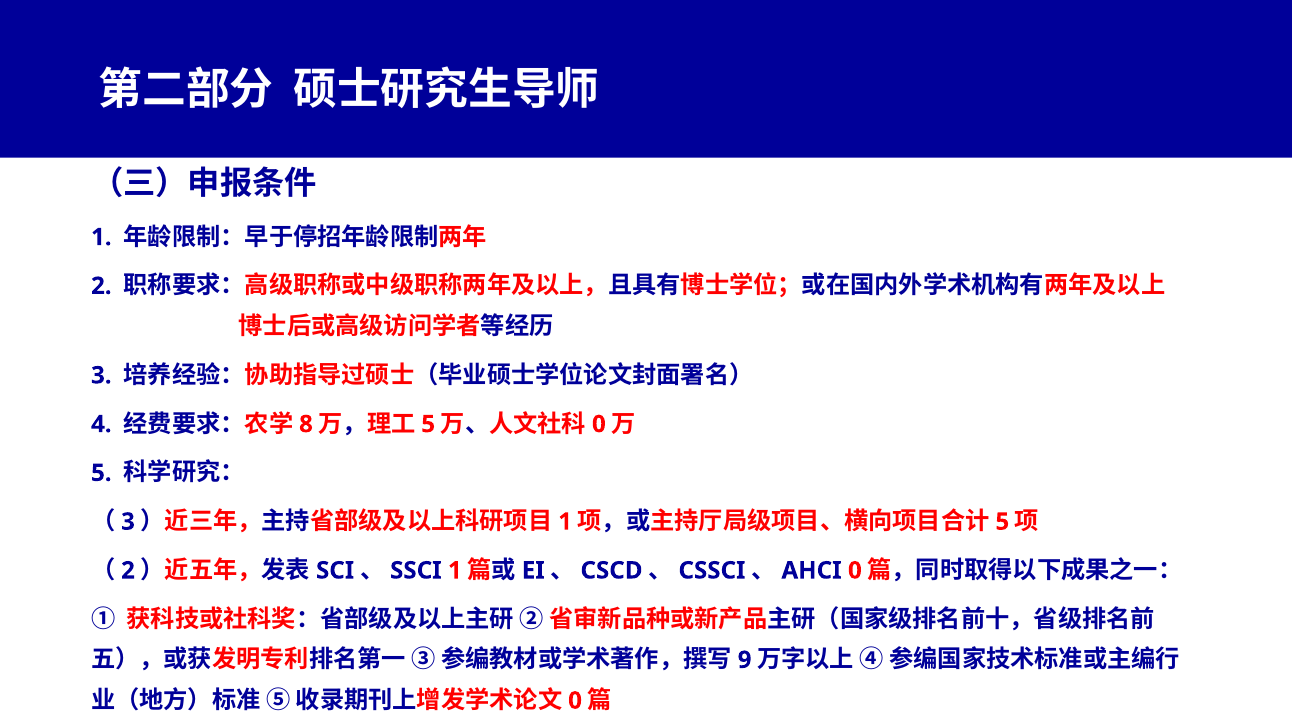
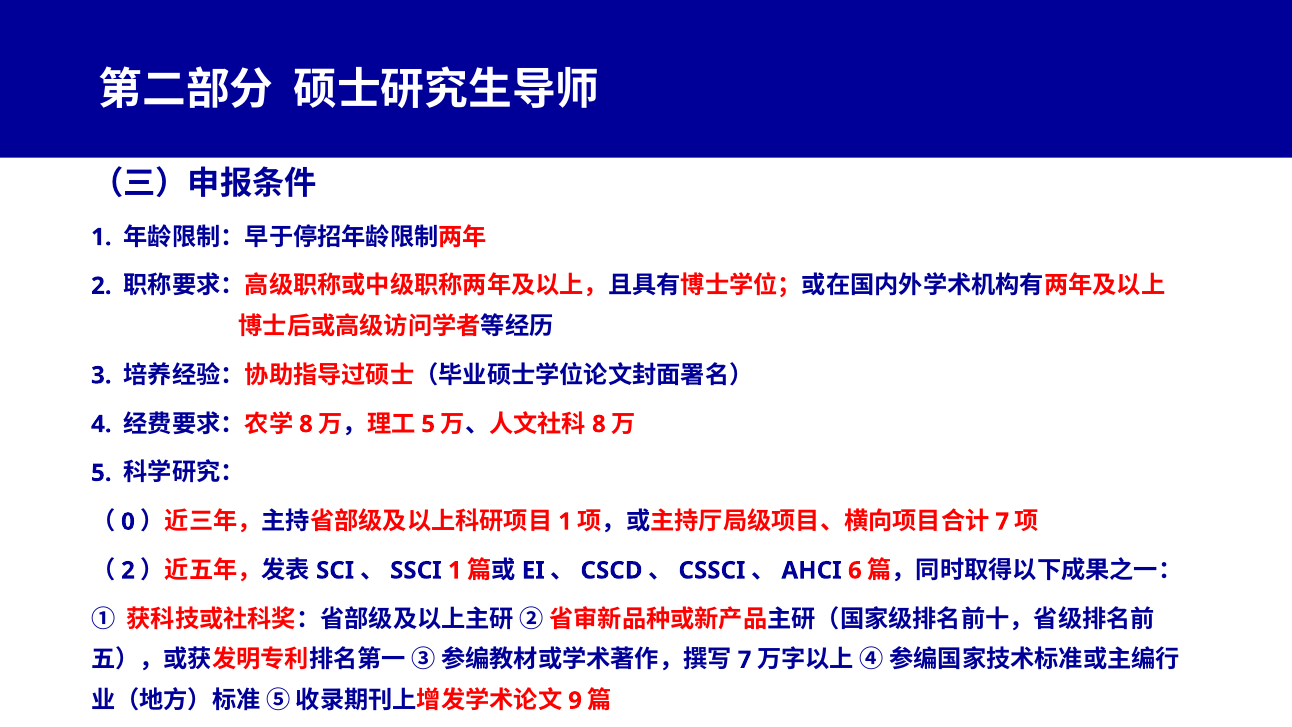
0 at (599, 424): 0 -> 8
3 at (128, 522): 3 -> 0
5 at (1002, 522): 5 -> 7
0 at (855, 570): 0 -> 6
9 at (745, 660): 9 -> 7
0 at (575, 700): 0 -> 9
